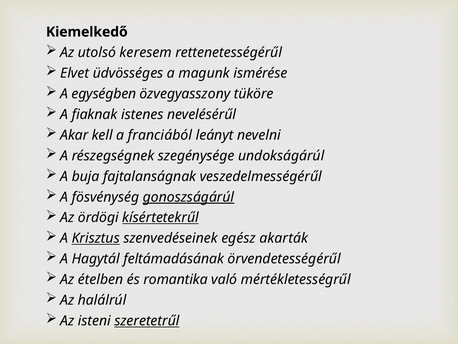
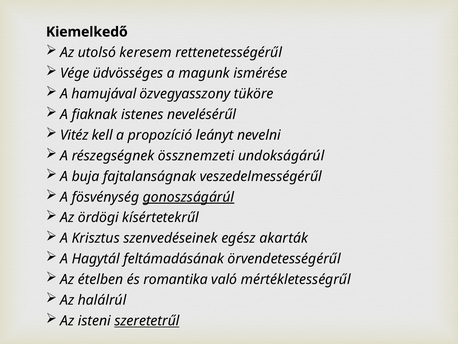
Elvet: Elvet -> Vége
egységben: egységben -> hamujával
Akar: Akar -> Vitéz
franciából: franciából -> propozíció
szegénysége: szegénysége -> össznemzeti
kísértetekrűl underline: present -> none
Krisztus underline: present -> none
